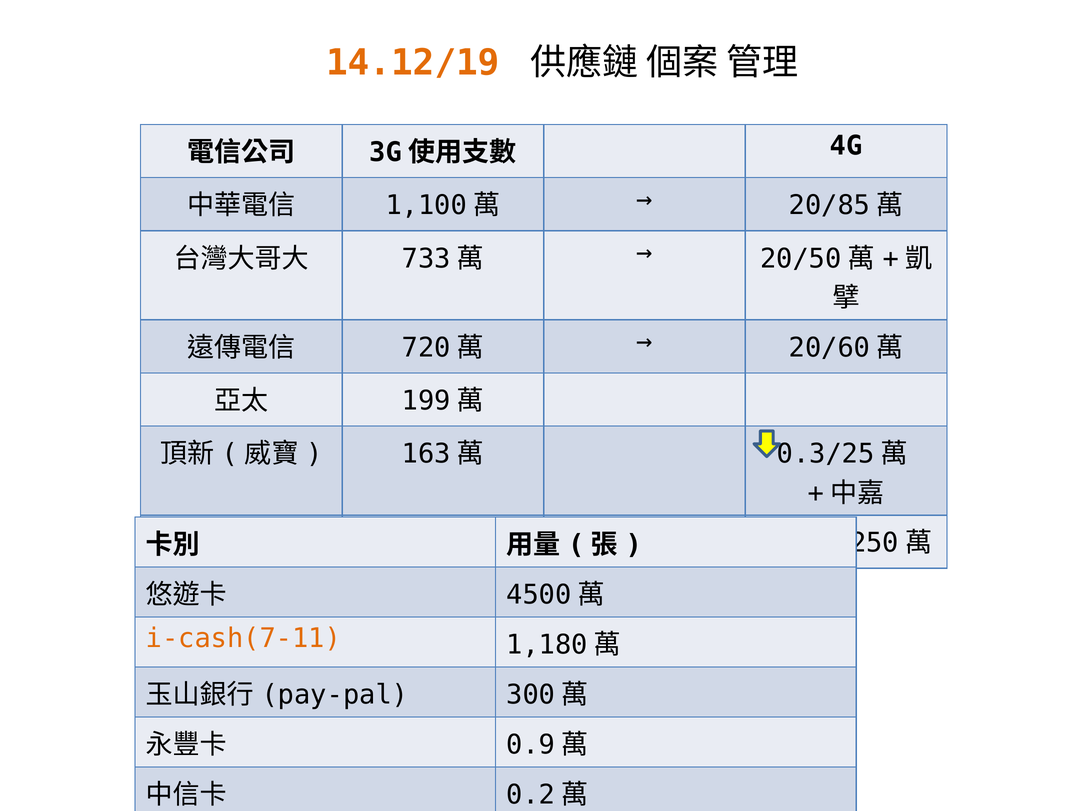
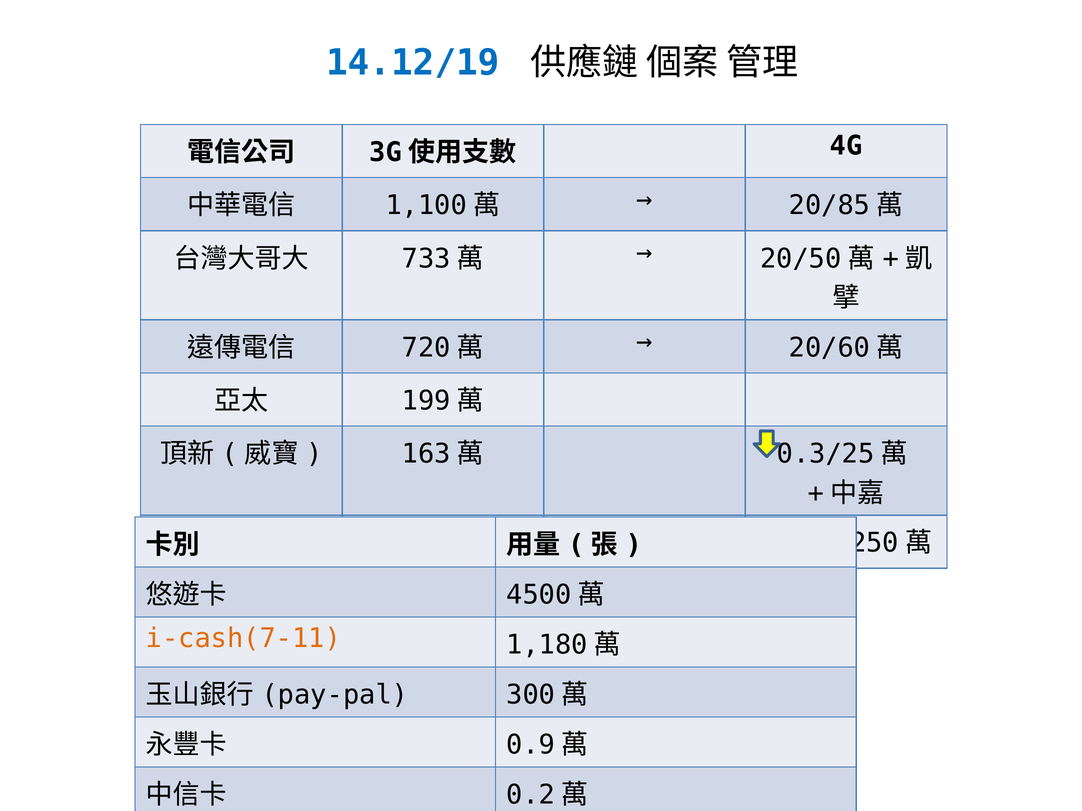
14.12/19 colour: orange -> blue
